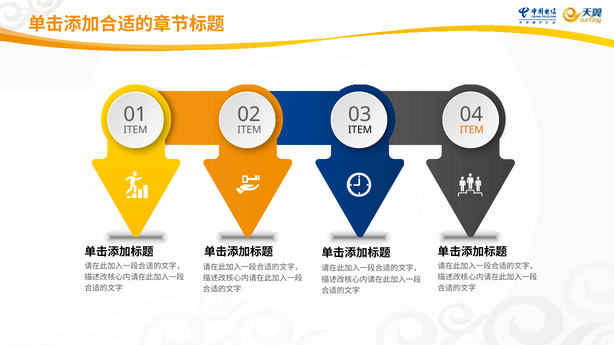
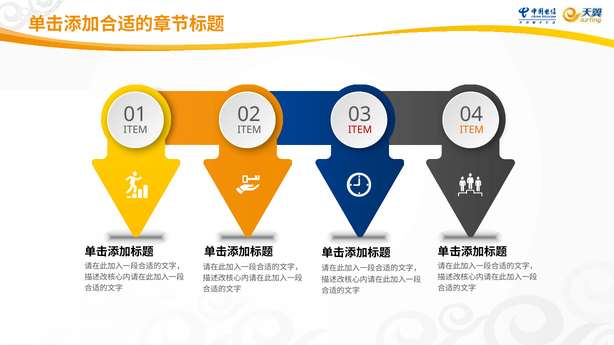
ITEM at (360, 130) colour: black -> red
